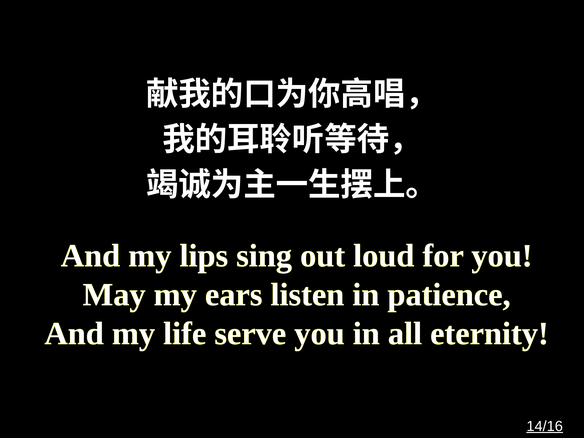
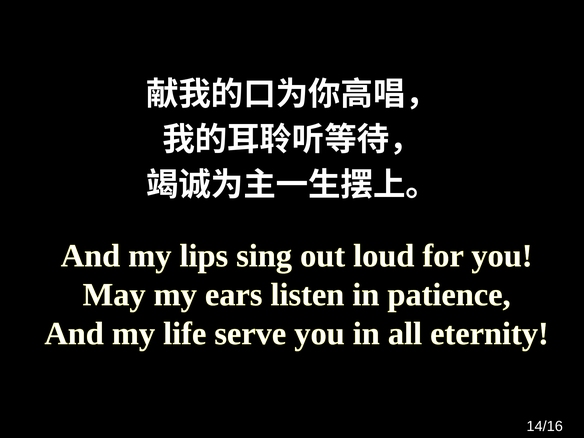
14/16 underline: present -> none
